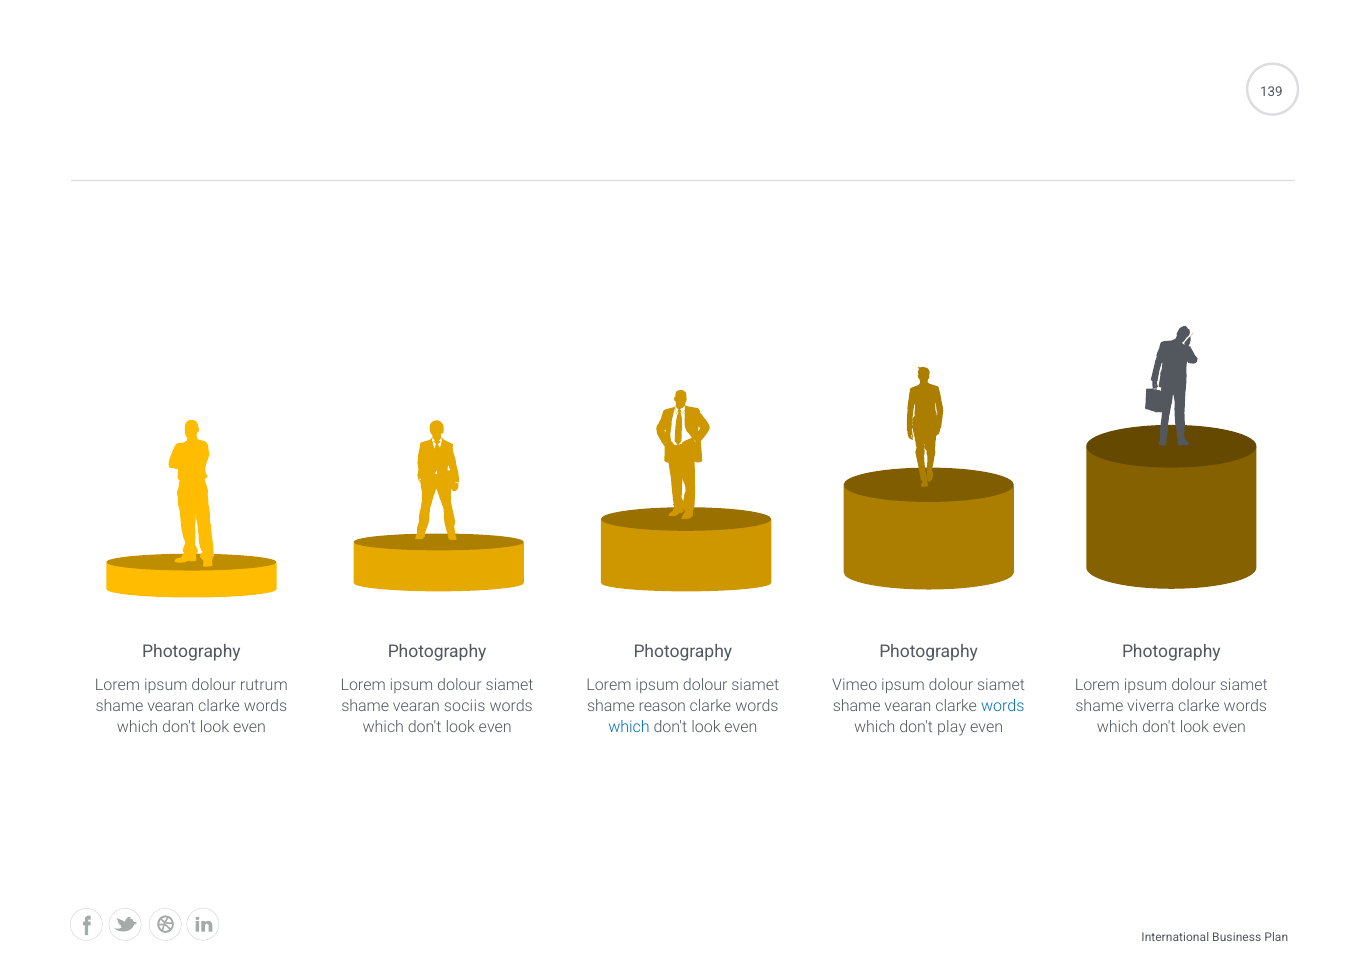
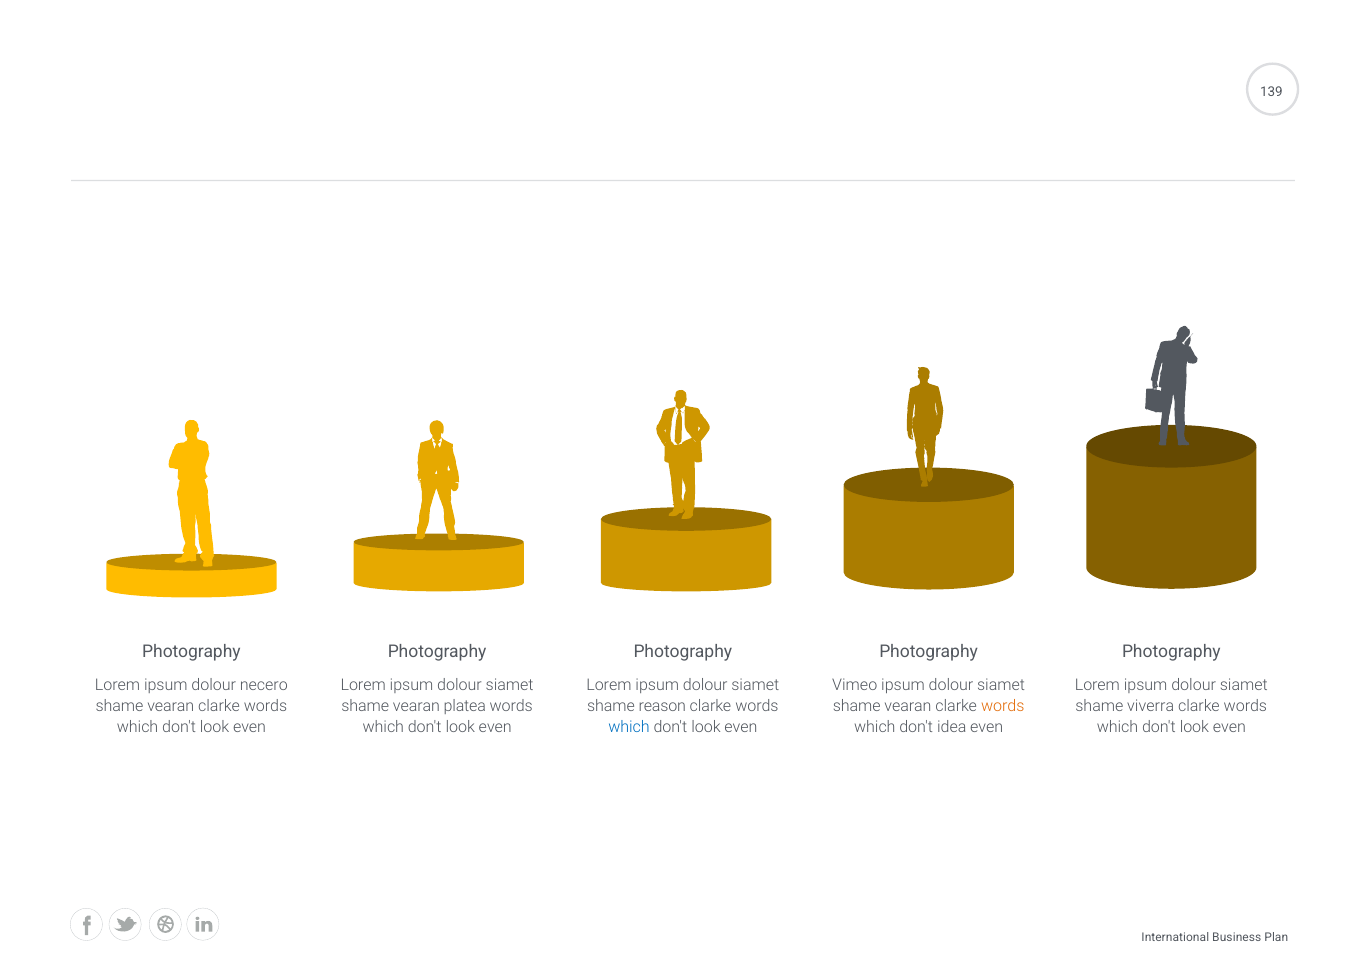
rutrum: rutrum -> necero
sociis: sociis -> platea
words at (1003, 706) colour: blue -> orange
play: play -> idea
